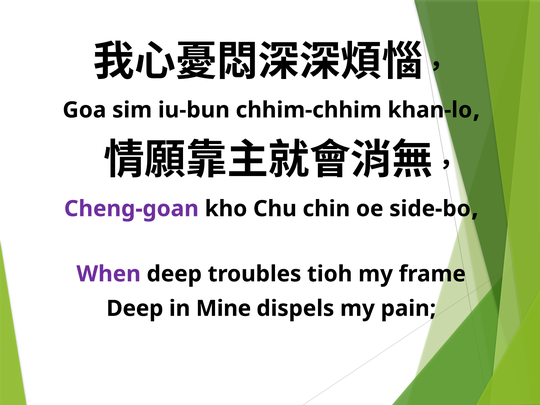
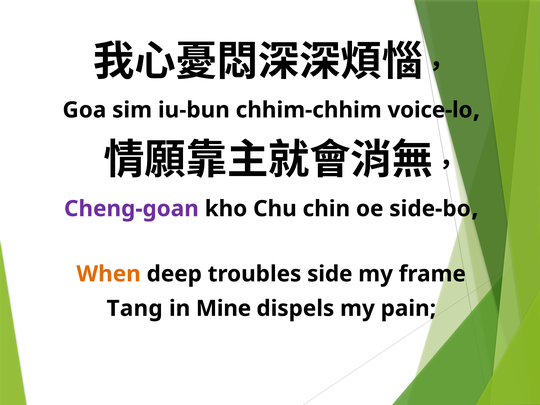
khan-lo: khan-lo -> voice-lo
When colour: purple -> orange
tioh: tioh -> side
Deep at (135, 308): Deep -> Tang
